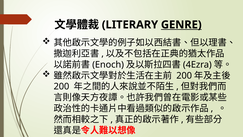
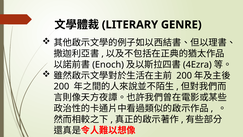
GENRE underline: present -> none
